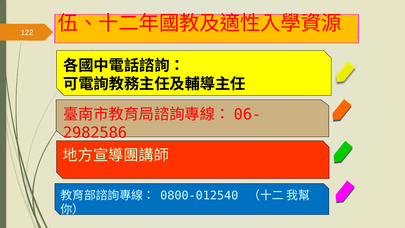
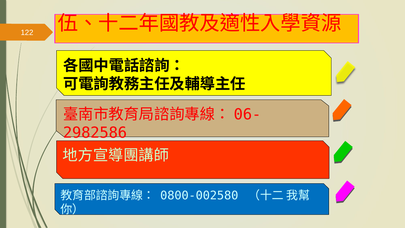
0800-012540: 0800-012540 -> 0800-002580
